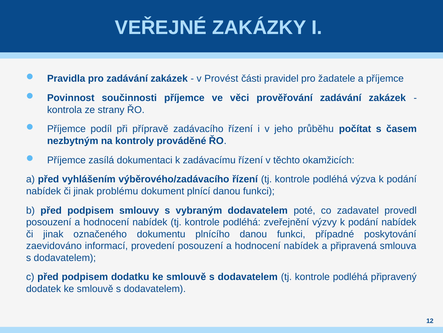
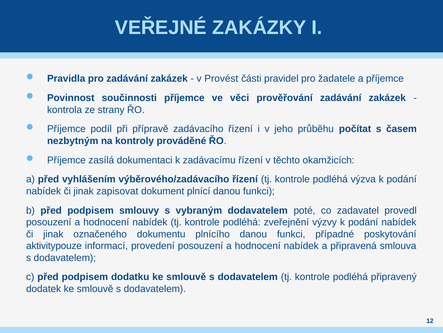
problému: problému -> zapisovat
zaevidováno: zaevidováno -> aktivitypouze
